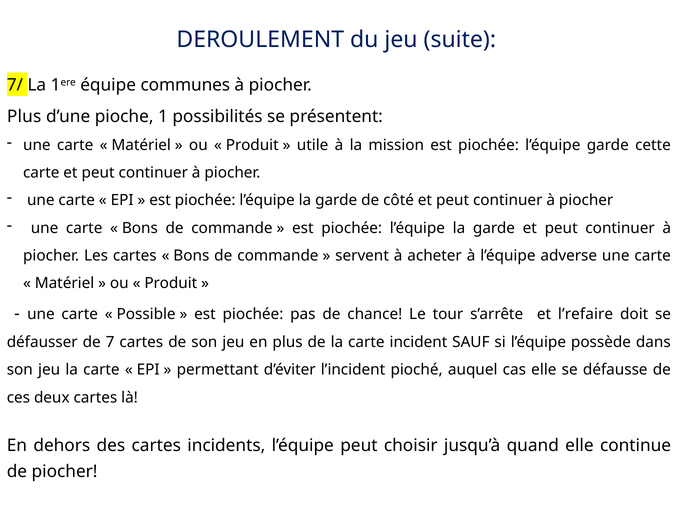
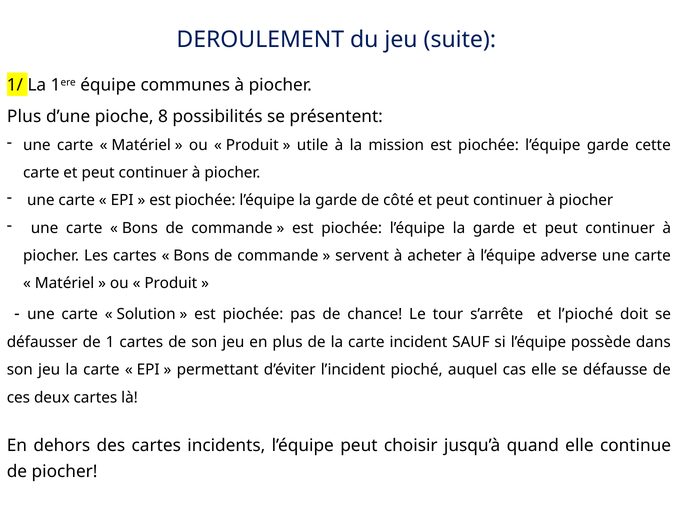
7/: 7/ -> 1/
1: 1 -> 8
Possible: Possible -> Solution
l’refaire: l’refaire -> l’pioché
7: 7 -> 1
